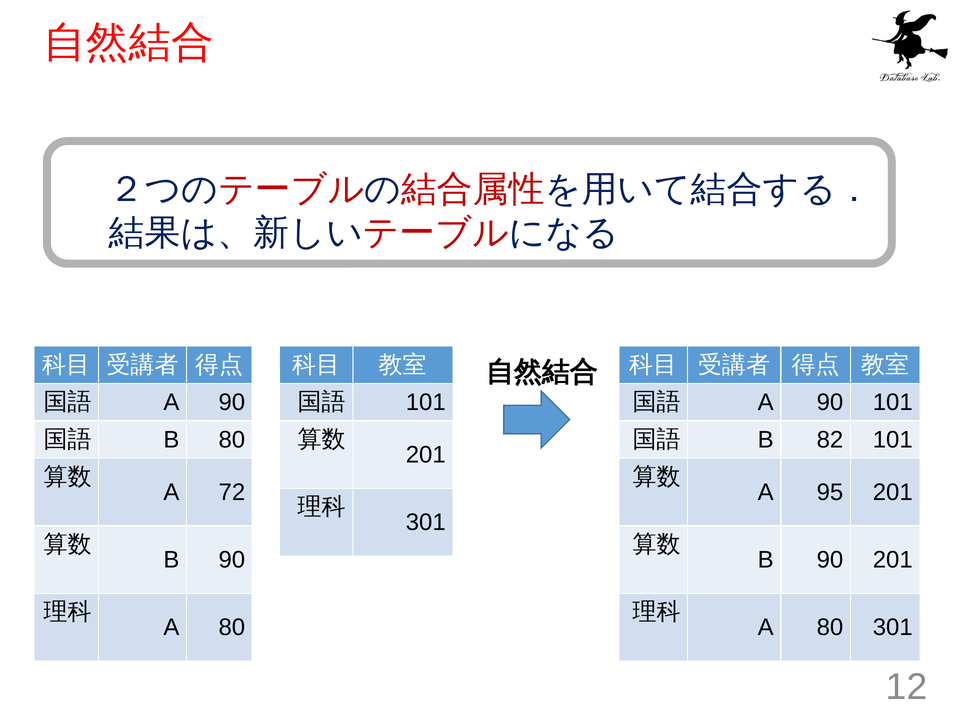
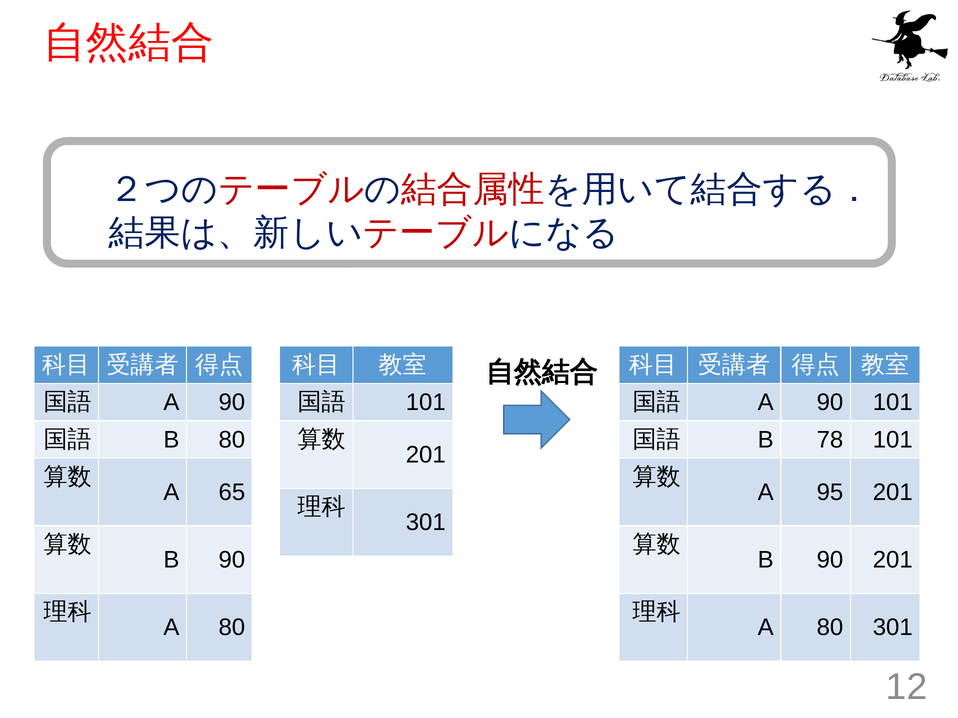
82: 82 -> 78
72: 72 -> 65
